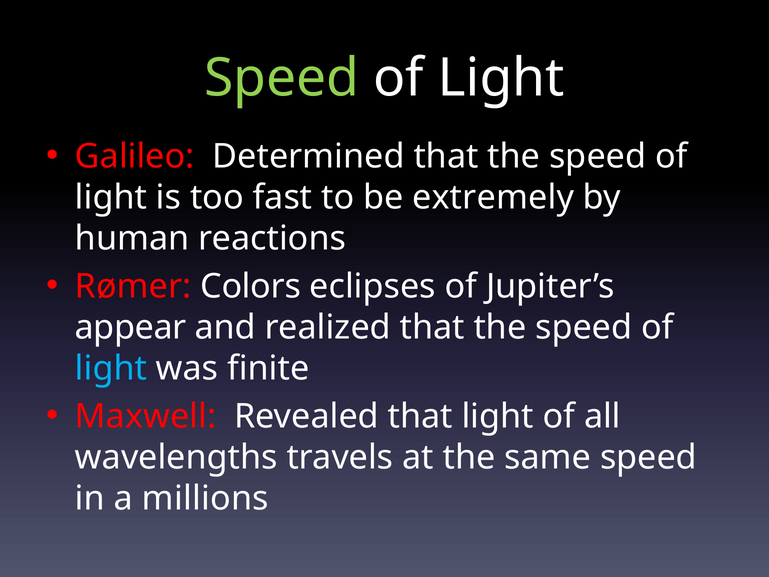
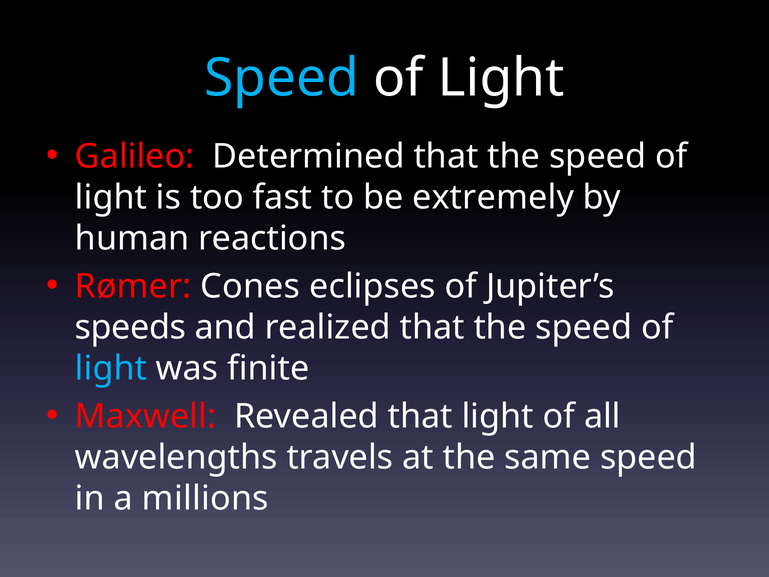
Speed at (282, 78) colour: light green -> light blue
Colors: Colors -> Cones
appear: appear -> speeds
